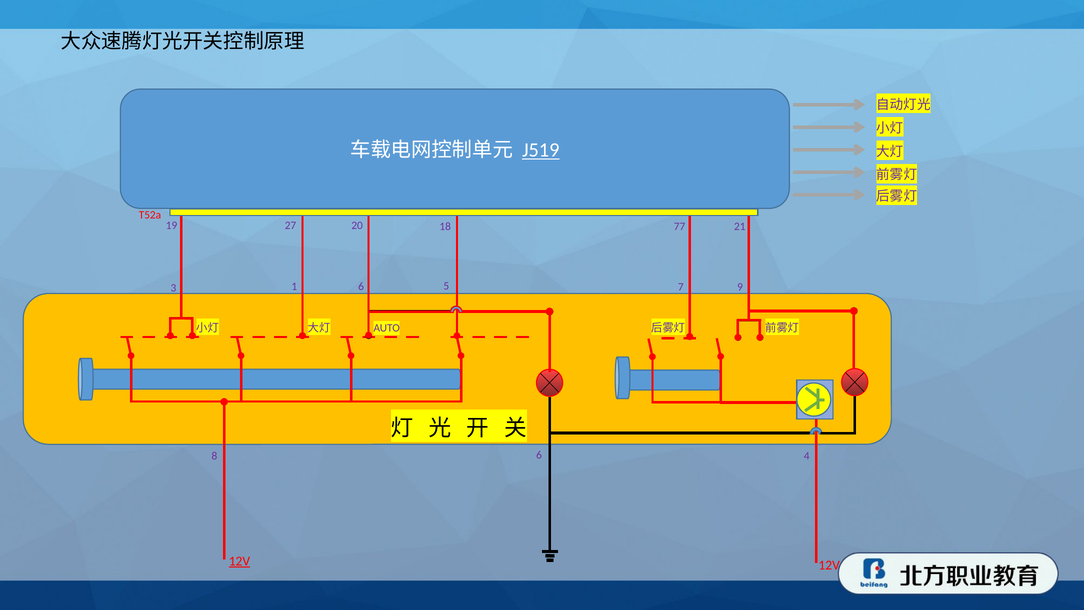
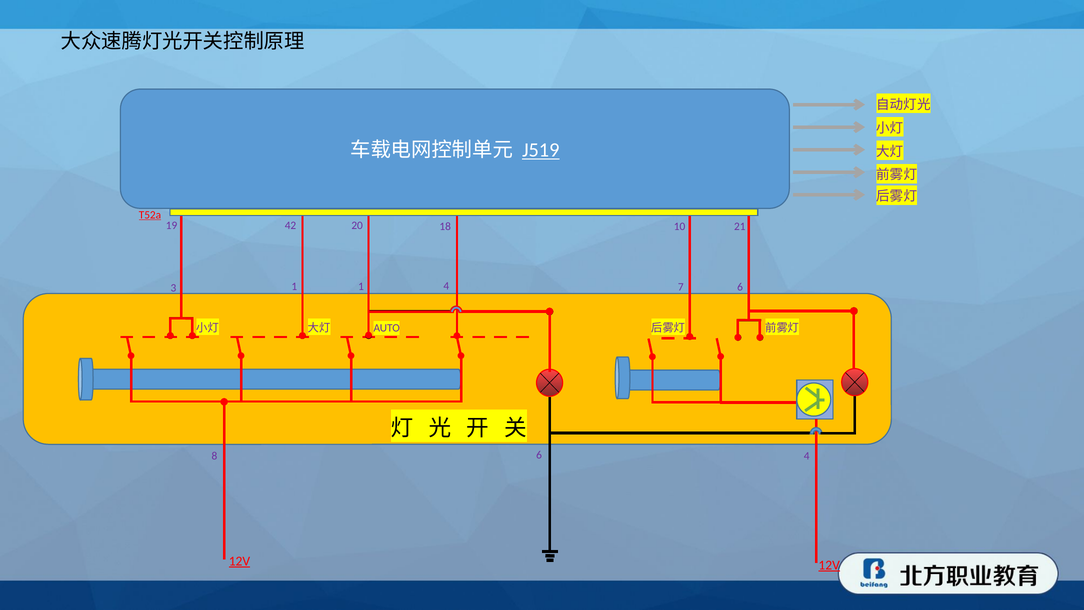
T52a underline: none -> present
27: 27 -> 42
77: 77 -> 10
1 6: 6 -> 1
3 5: 5 -> 4
7 9: 9 -> 6
12V at (829, 565) underline: none -> present
